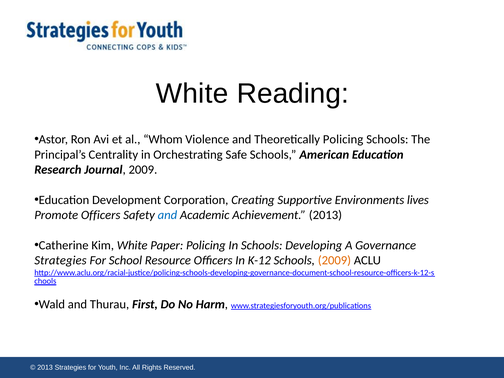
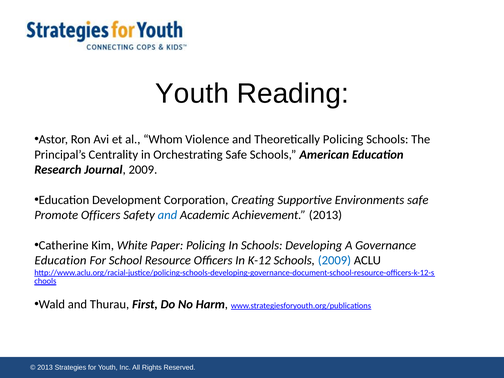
White at (192, 94): White -> Youth
Environments lives: lives -> safe
Strategies at (61, 260): Strategies -> Education
2009 at (334, 260) colour: orange -> blue
